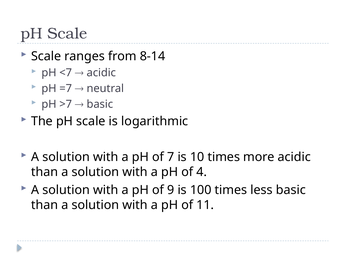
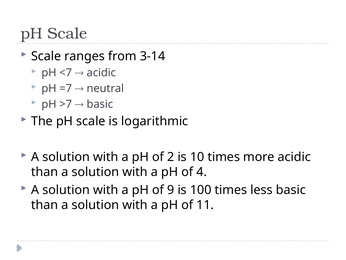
8-14: 8-14 -> 3-14
7: 7 -> 2
